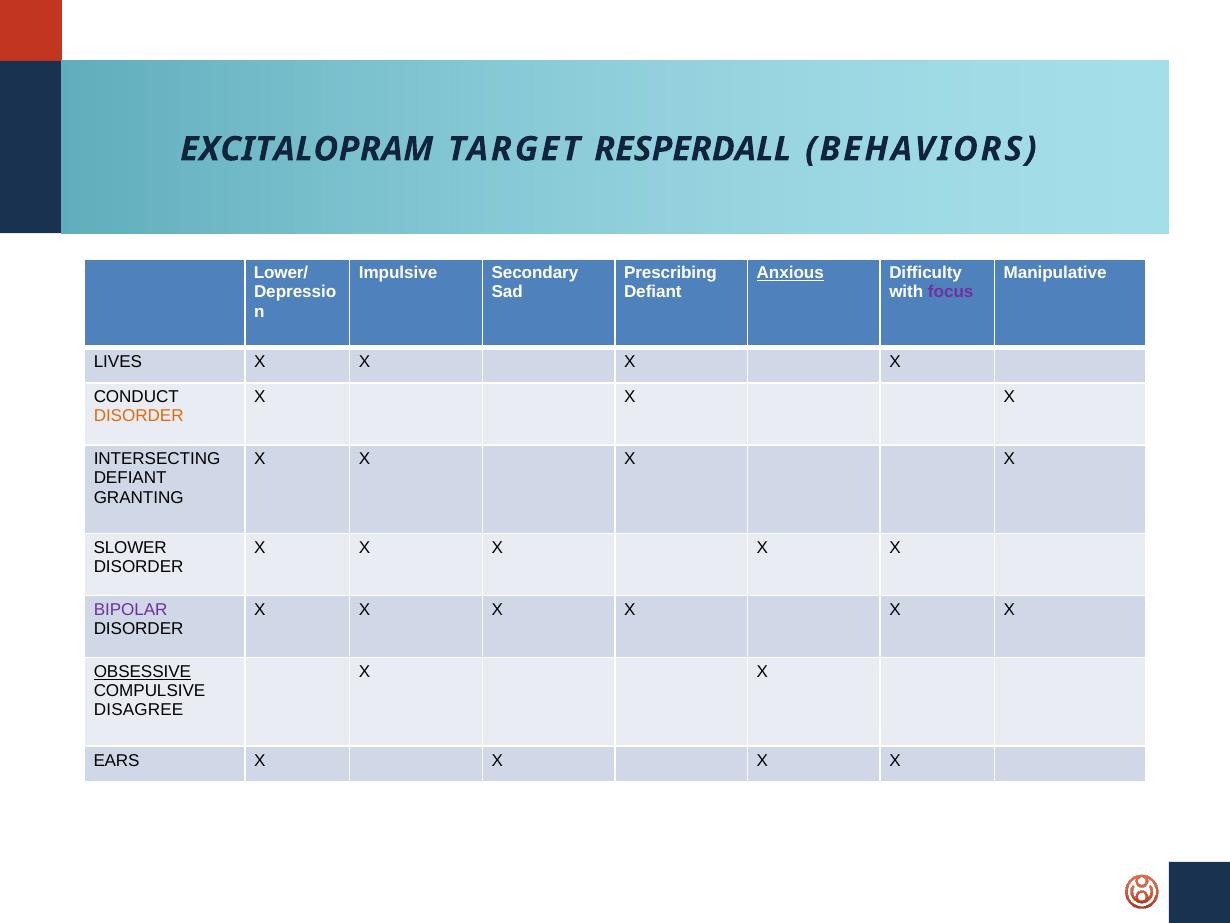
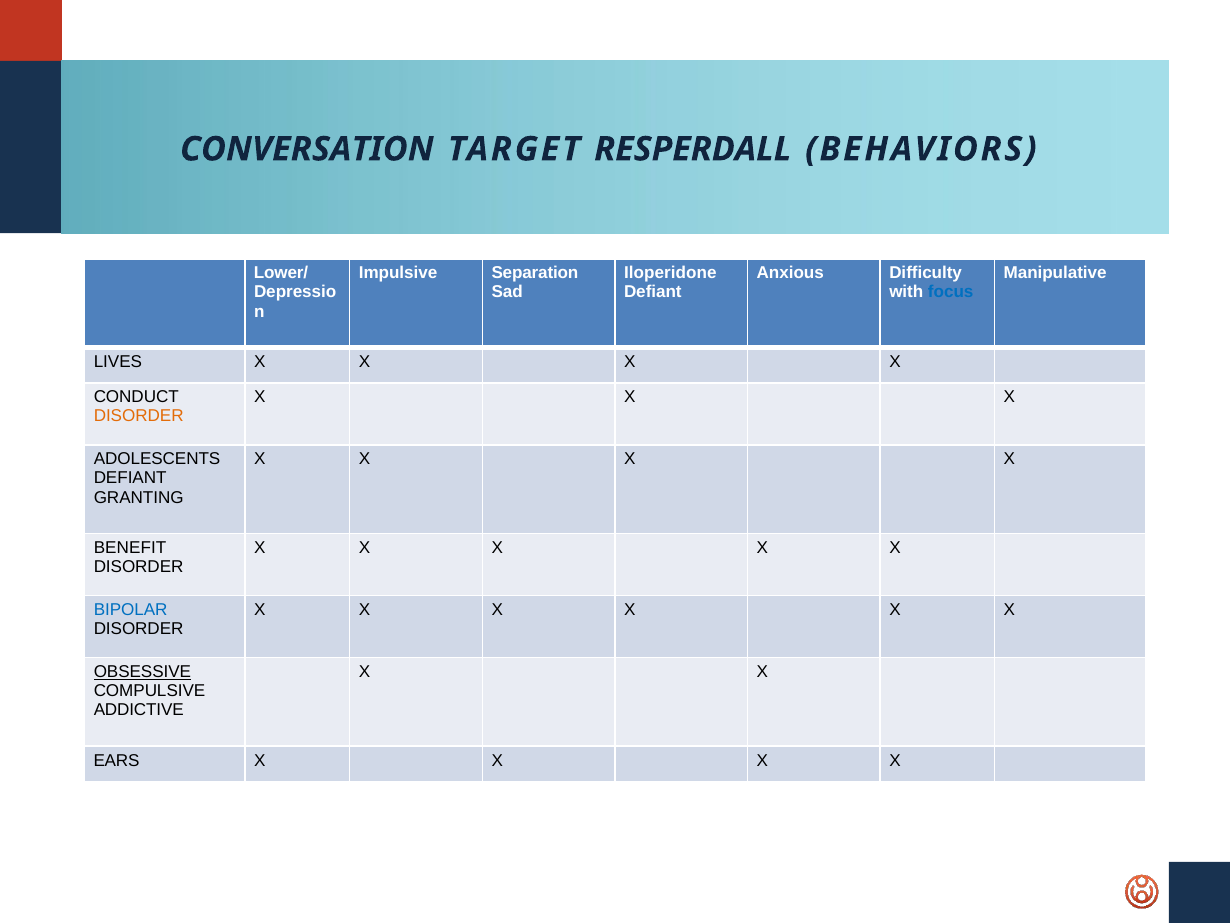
EXCITALOPRAM: EXCITALOPRAM -> CONVERSATION
Secondary: Secondary -> Separation
Prescribing: Prescribing -> Iloperidone
Anxious underline: present -> none
focus colour: purple -> blue
INTERSECTING: INTERSECTING -> ADOLESCENTS
SLOWER: SLOWER -> BENEFIT
BIPOLAR colour: purple -> blue
DISAGREE: DISAGREE -> ADDICTIVE
